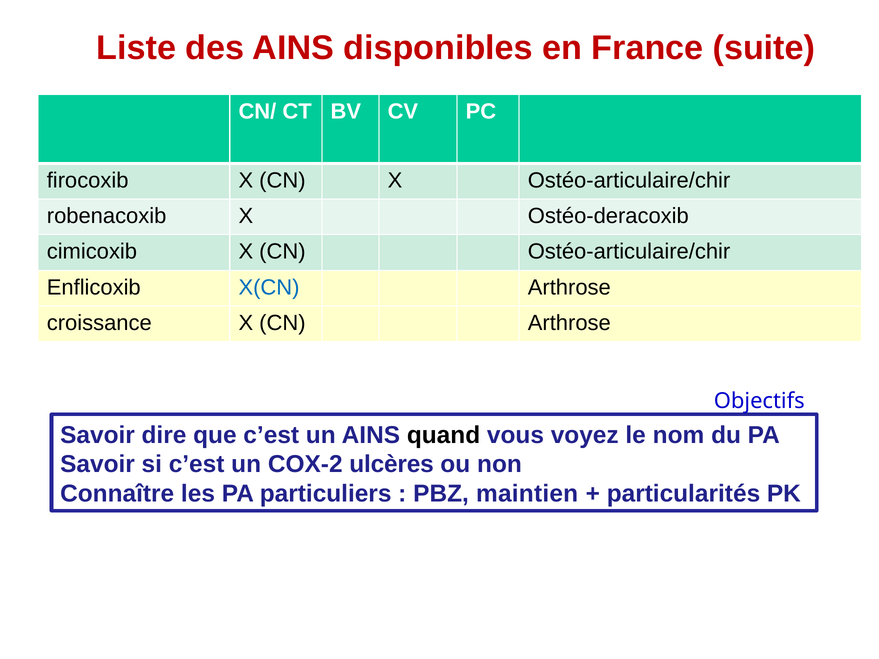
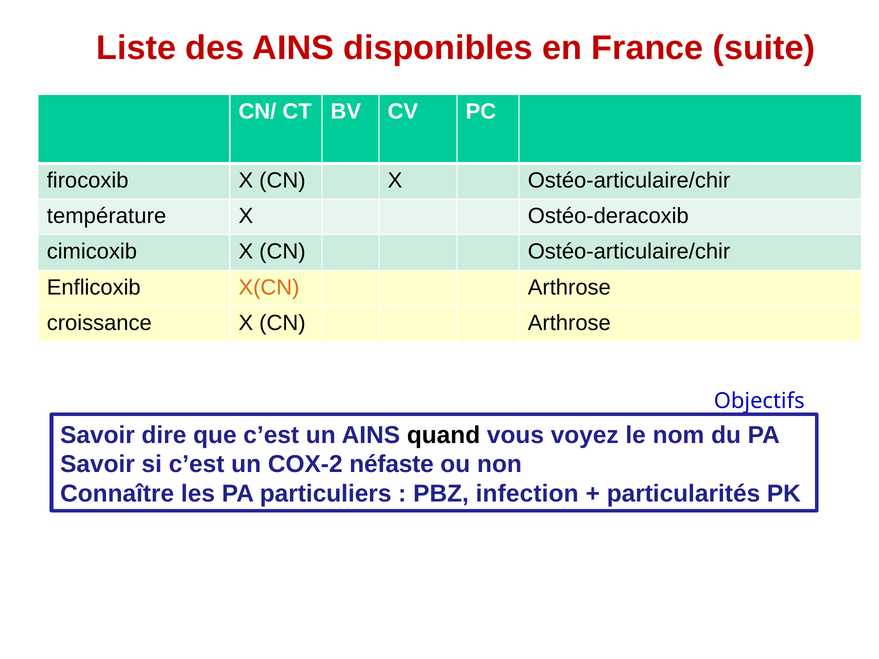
robenacoxib: robenacoxib -> température
X(CN colour: blue -> orange
ulcères: ulcères -> néfaste
maintien: maintien -> infection
